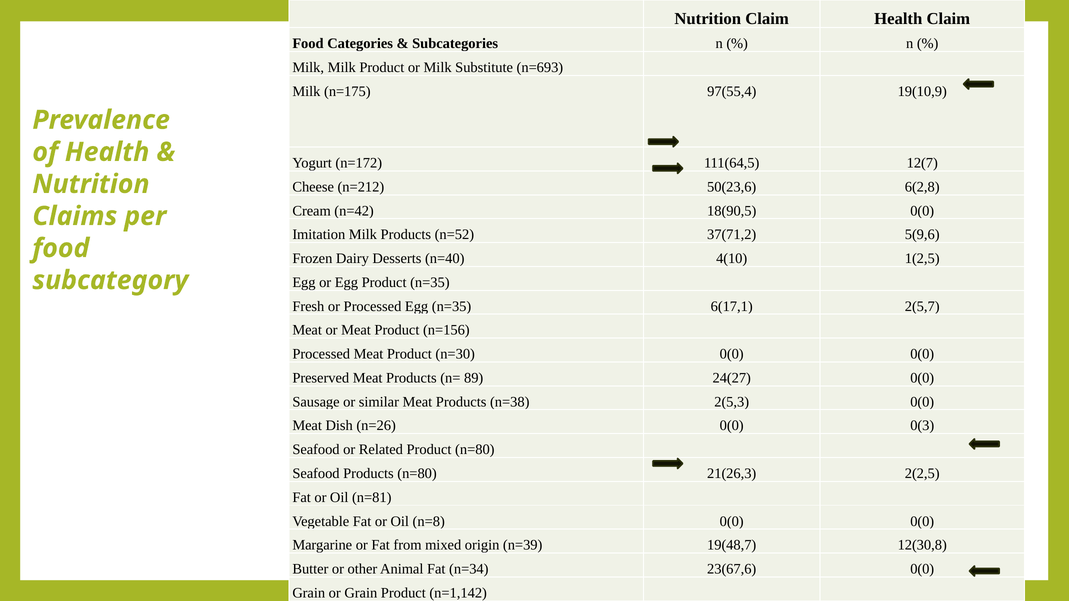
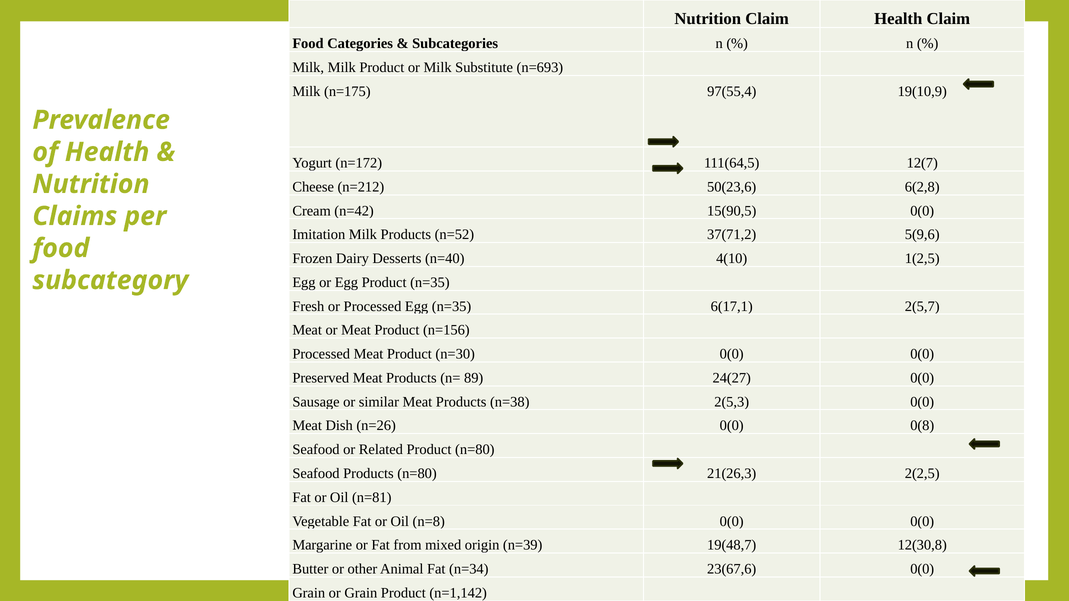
18(90,5: 18(90,5 -> 15(90,5
0(3: 0(3 -> 0(8
